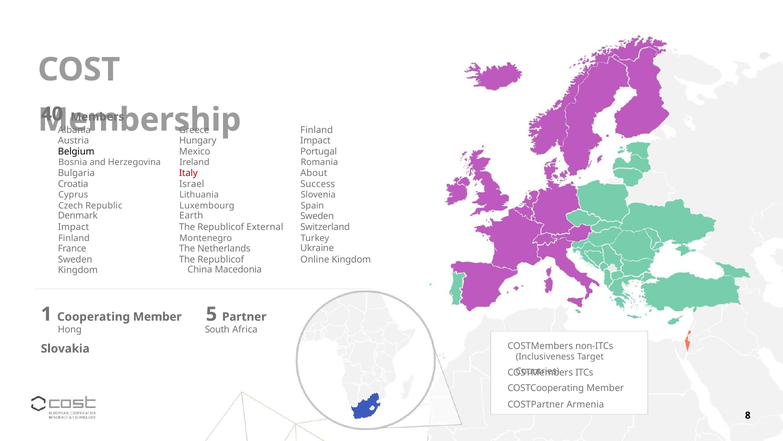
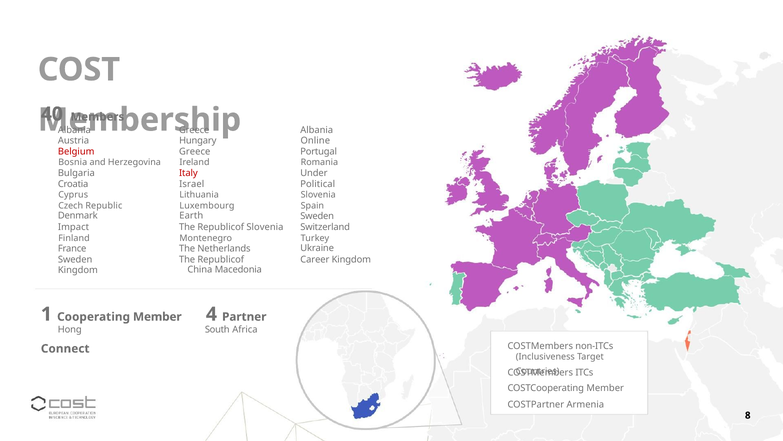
Finland at (317, 130): Finland -> Albania
Impact at (315, 140): Impact -> Online
Belgium colour: black -> red
Mexico at (195, 151): Mexico -> Greece
About: About -> Under
Success: Success -> Political
Republicof External: External -> Slovenia
Online: Online -> Career
5: 5 -> 4
Slovakia: Slovakia -> Connect
